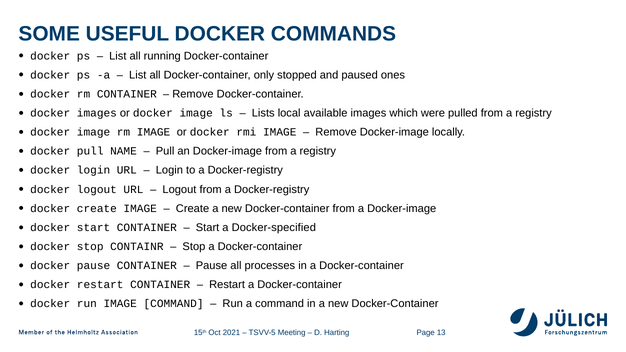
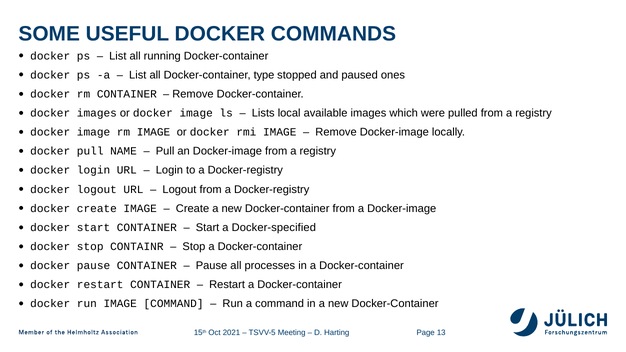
only: only -> type
